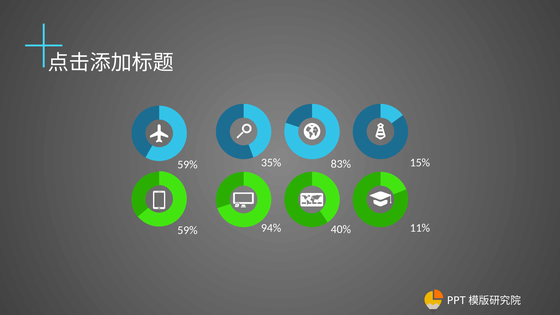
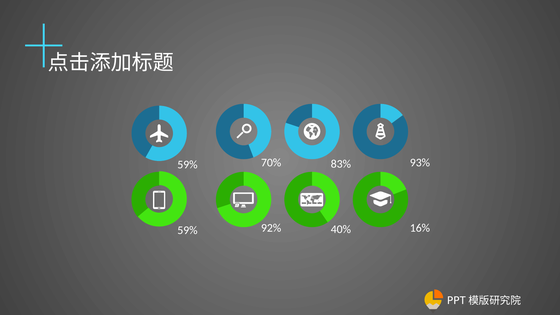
35%: 35% -> 70%
15%: 15% -> 93%
94%: 94% -> 92%
11%: 11% -> 16%
